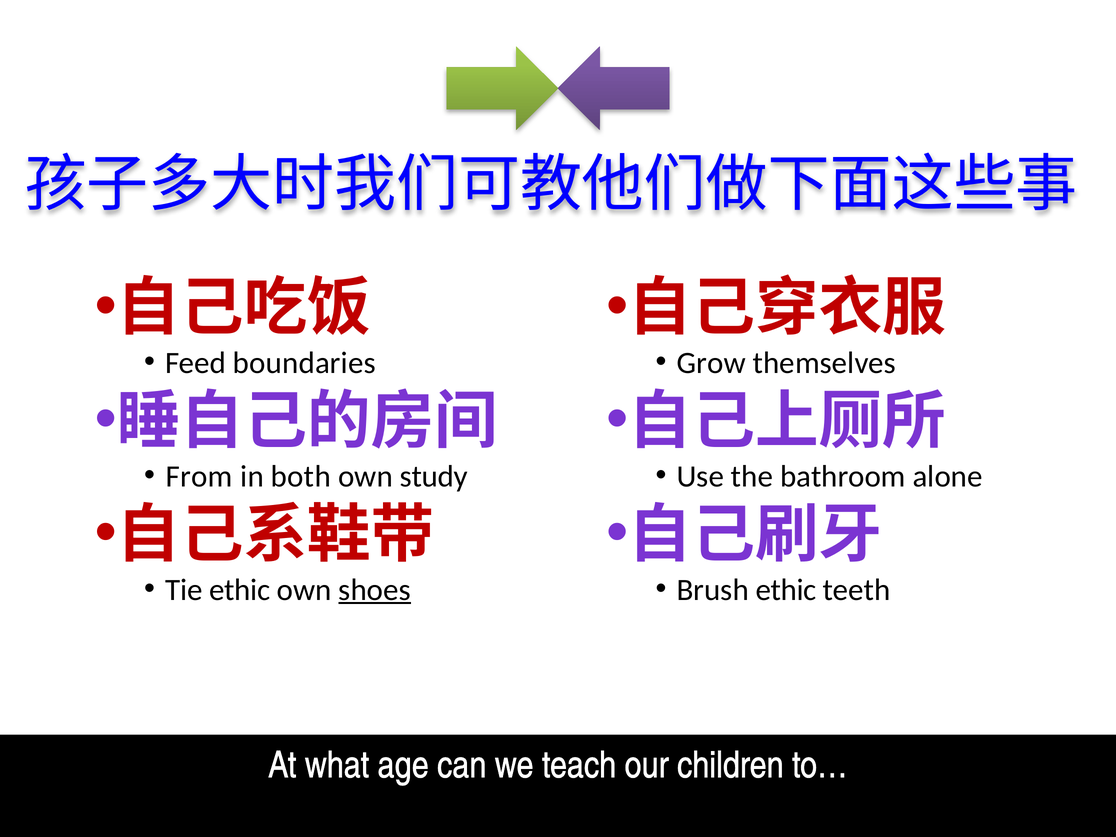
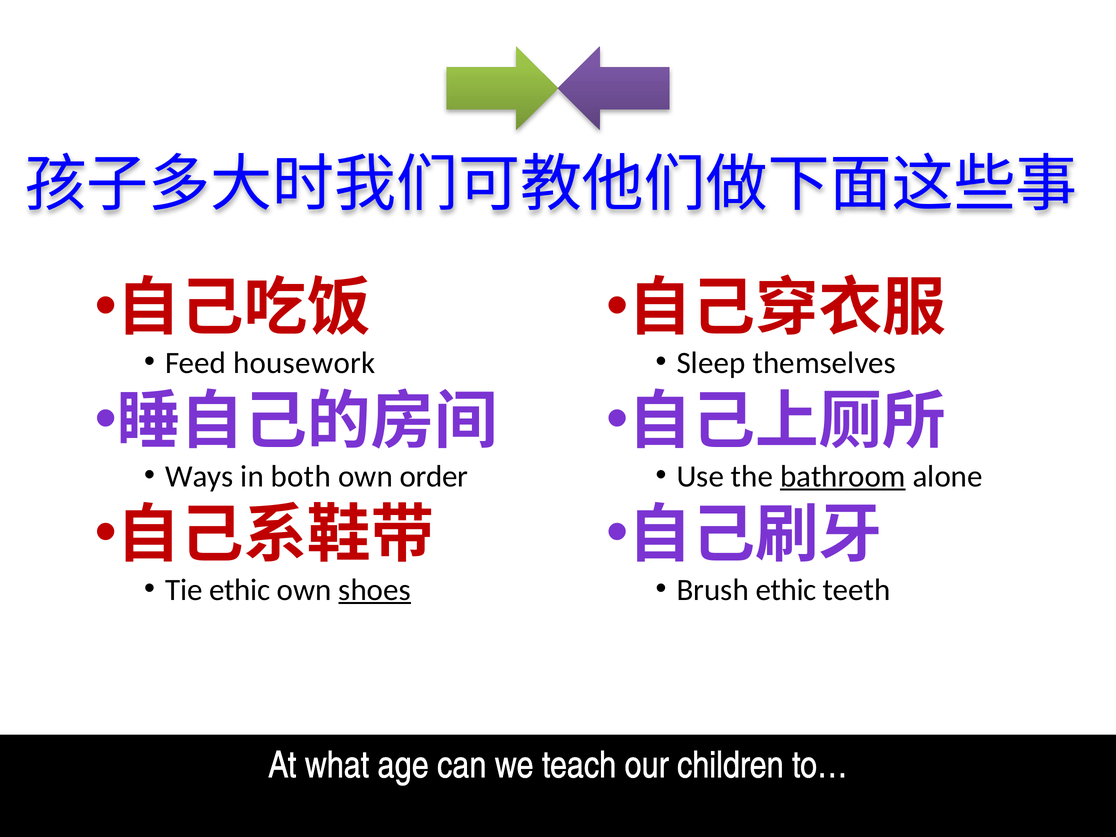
boundaries: boundaries -> housework
Grow: Grow -> Sleep
From: From -> Ways
study: study -> order
bathroom underline: none -> present
